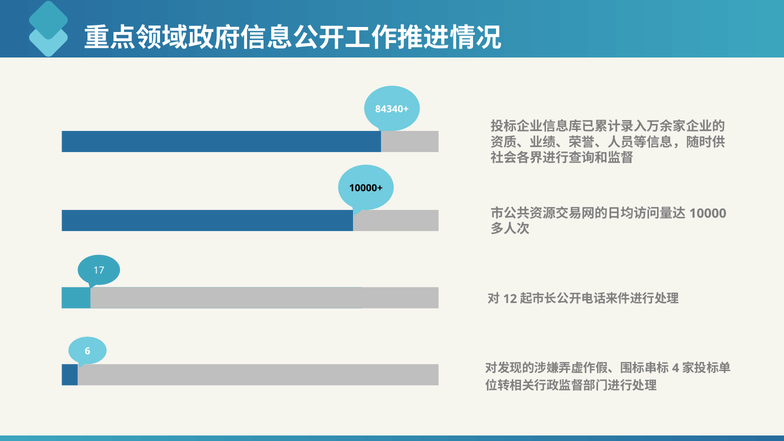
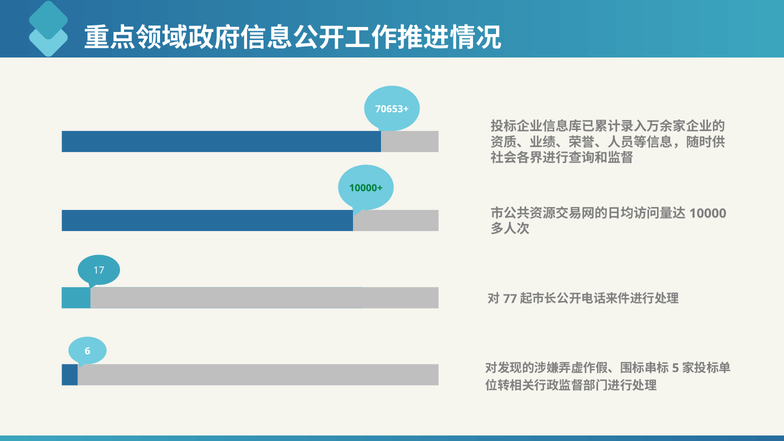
84340+: 84340+ -> 70653+
10000+ colour: black -> green
12: 12 -> 77
4: 4 -> 5
